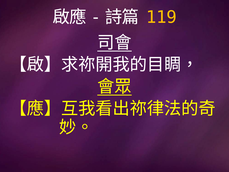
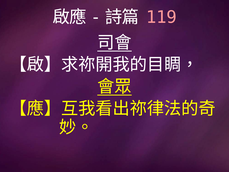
119 colour: yellow -> pink
